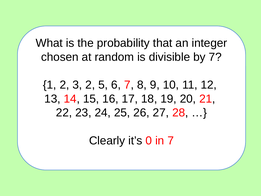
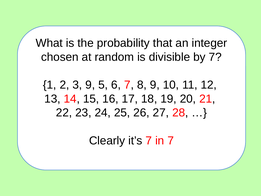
3 2: 2 -> 9
it’s 0: 0 -> 7
